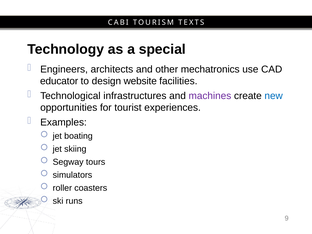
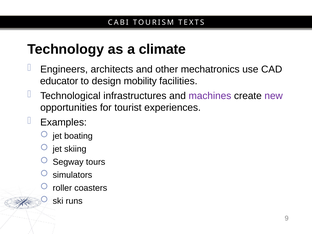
special: special -> climate
website: website -> mobility
new colour: blue -> purple
